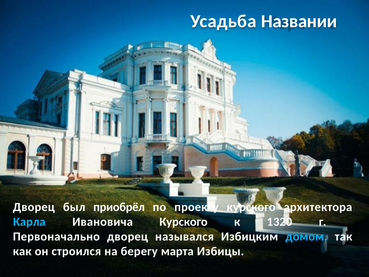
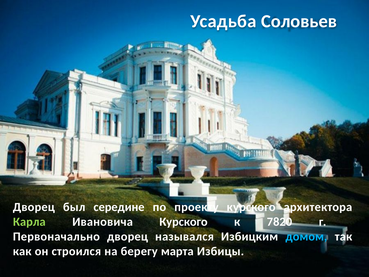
Названии: Названии -> Соловьев
приобрёл: приобрёл -> середине
Карла colour: light blue -> light green
1320: 1320 -> 7820
